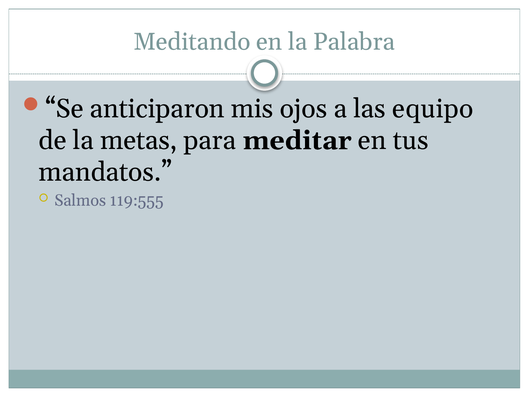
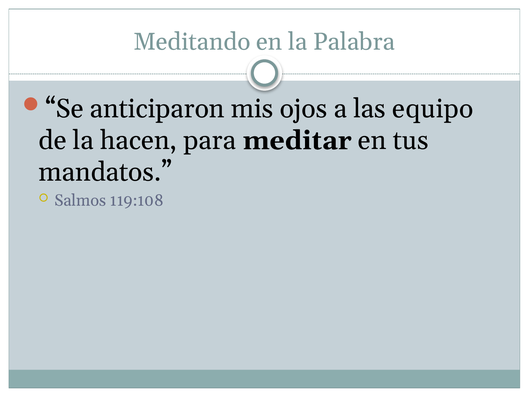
metas: metas -> hacen
119:555: 119:555 -> 119:108
